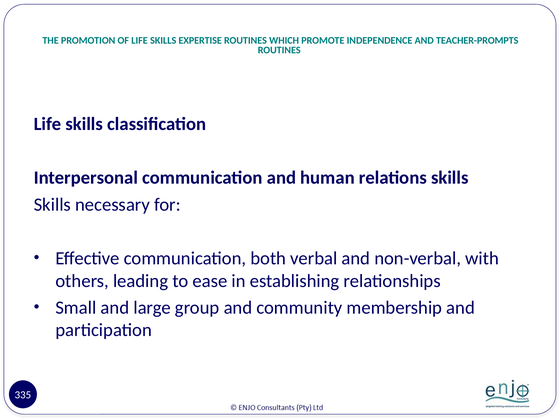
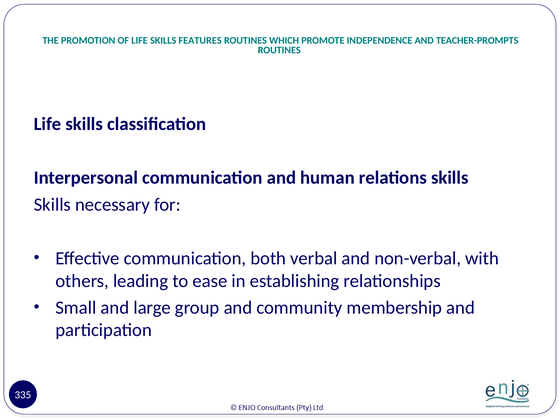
EXPERTISE: EXPERTISE -> FEATURES
